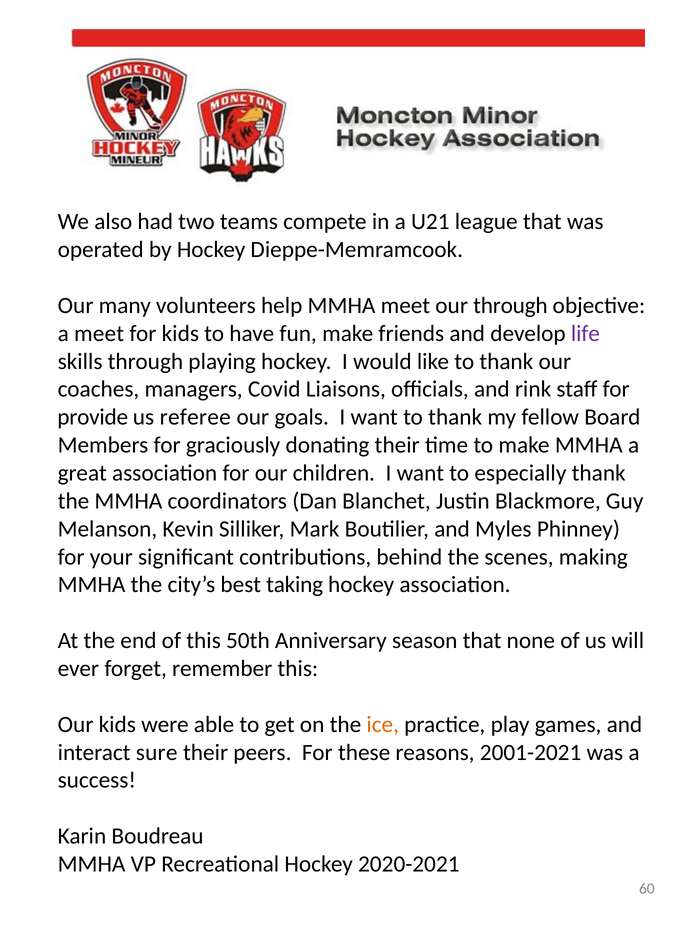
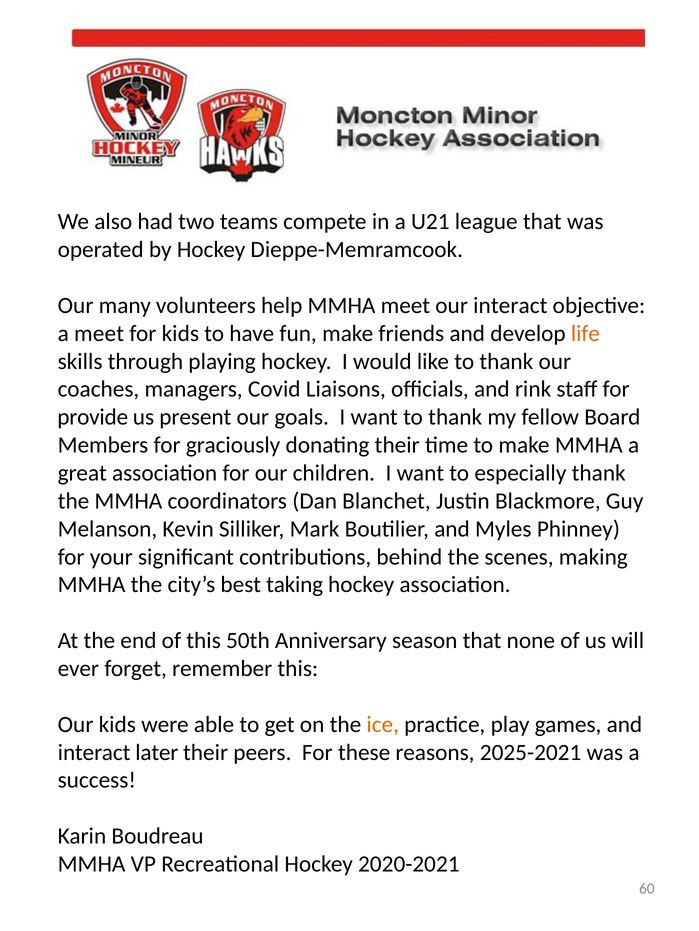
our through: through -> interact
life colour: purple -> orange
referee: referee -> present
sure: sure -> later
2001-2021: 2001-2021 -> 2025-2021
